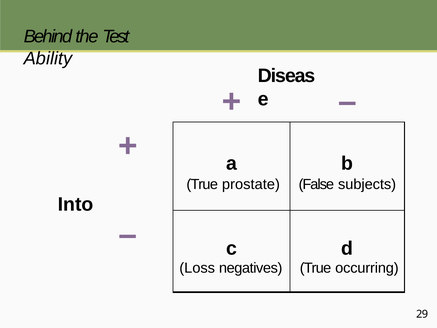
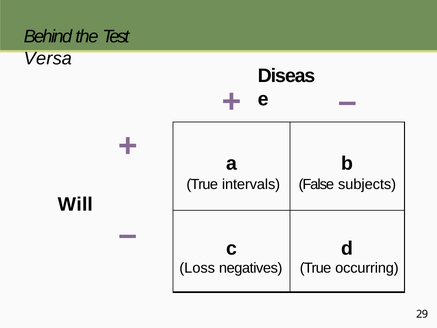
Ability: Ability -> Versa
prostate: prostate -> intervals
Into: Into -> Will
